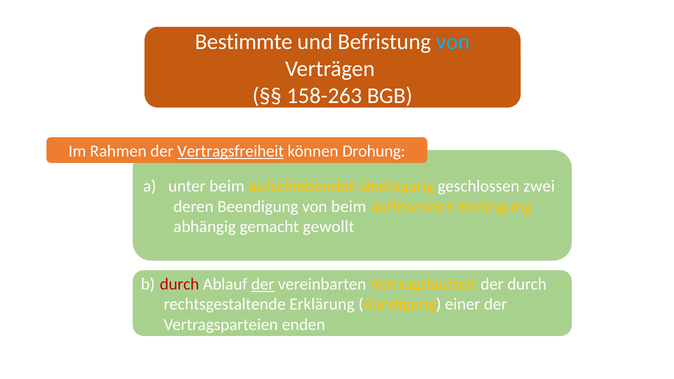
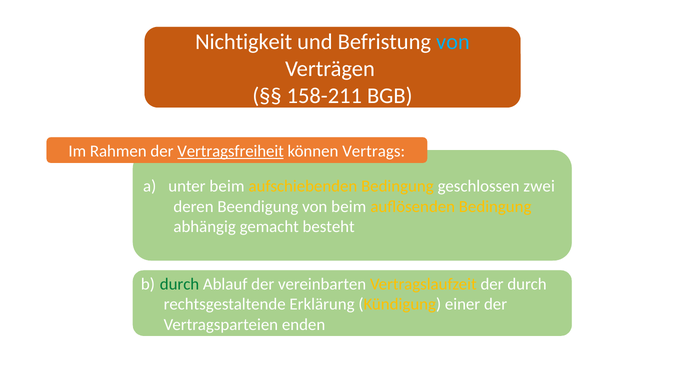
Bestimmte: Bestimmte -> Nichtigkeit
158-263: 158-263 -> 158-211
Drohung: Drohung -> Vertrags
gewollt: gewollt -> besteht
durch at (180, 284) colour: red -> green
der at (263, 284) underline: present -> none
